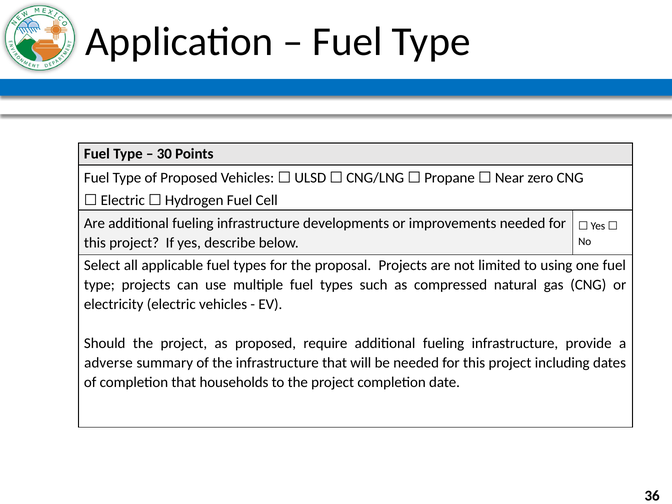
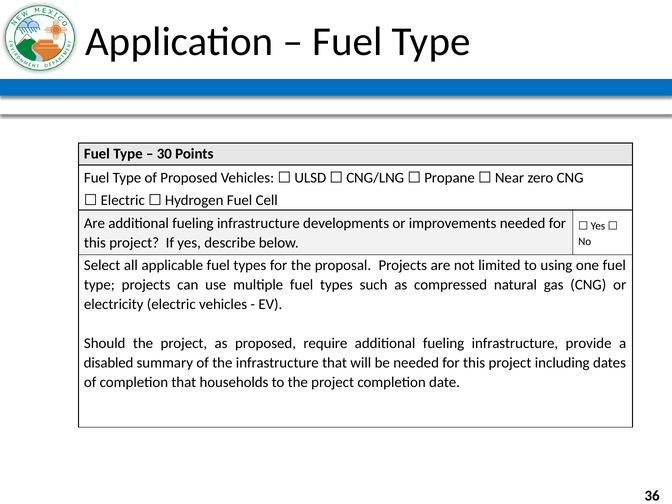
adverse: adverse -> disabled
